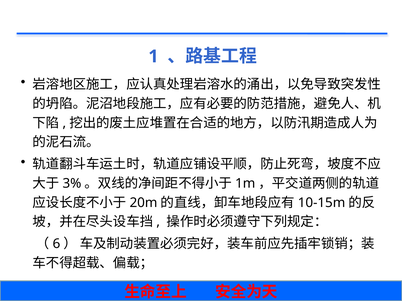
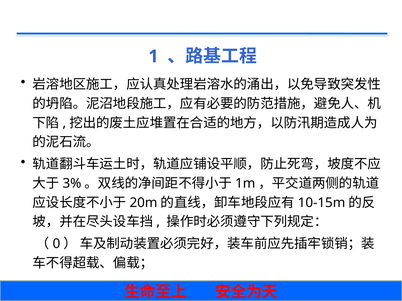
6: 6 -> 0
